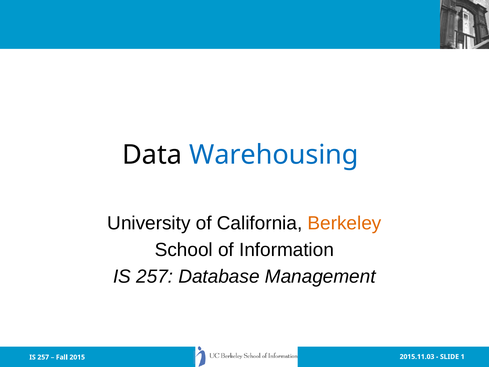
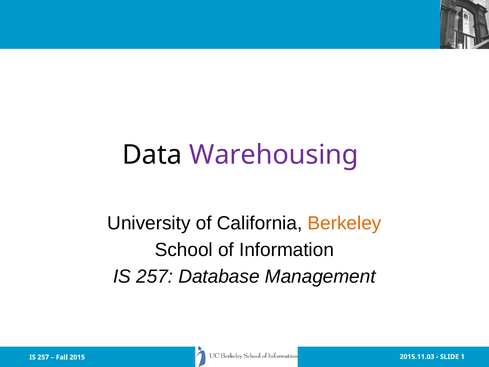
Warehousing colour: blue -> purple
